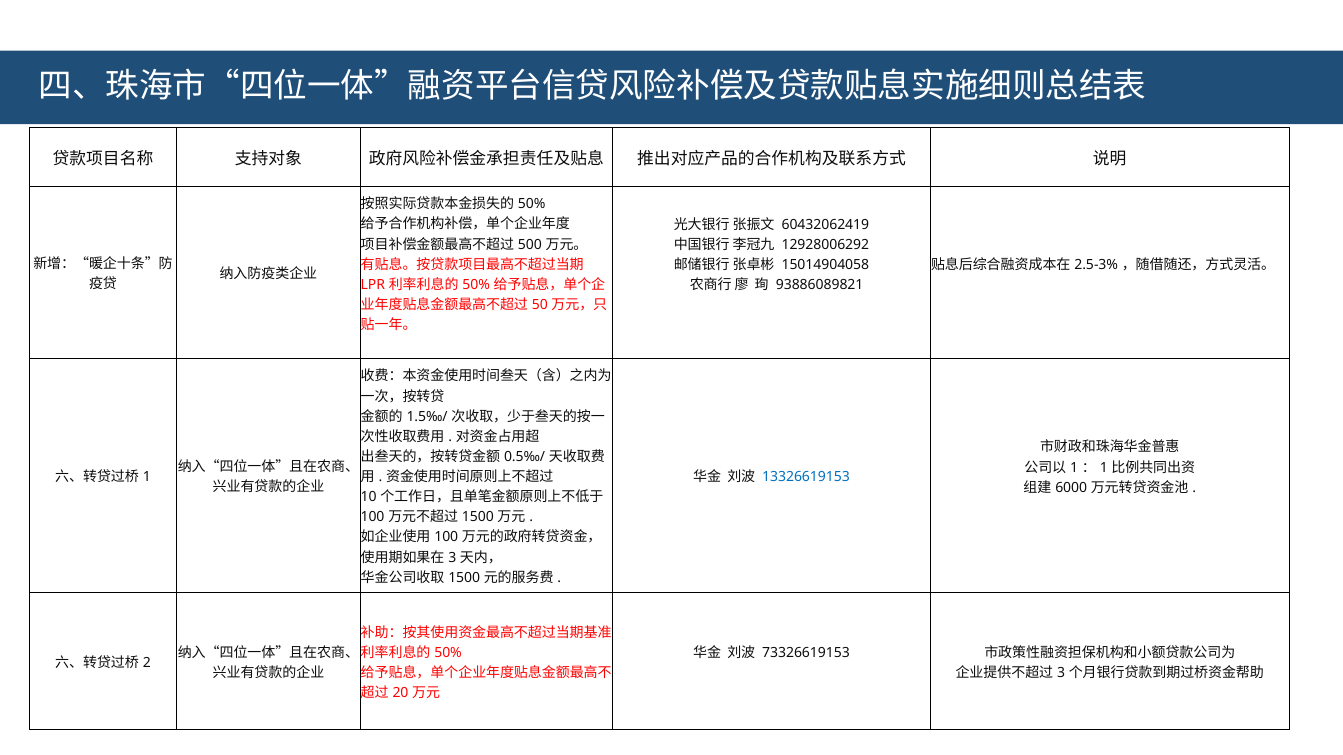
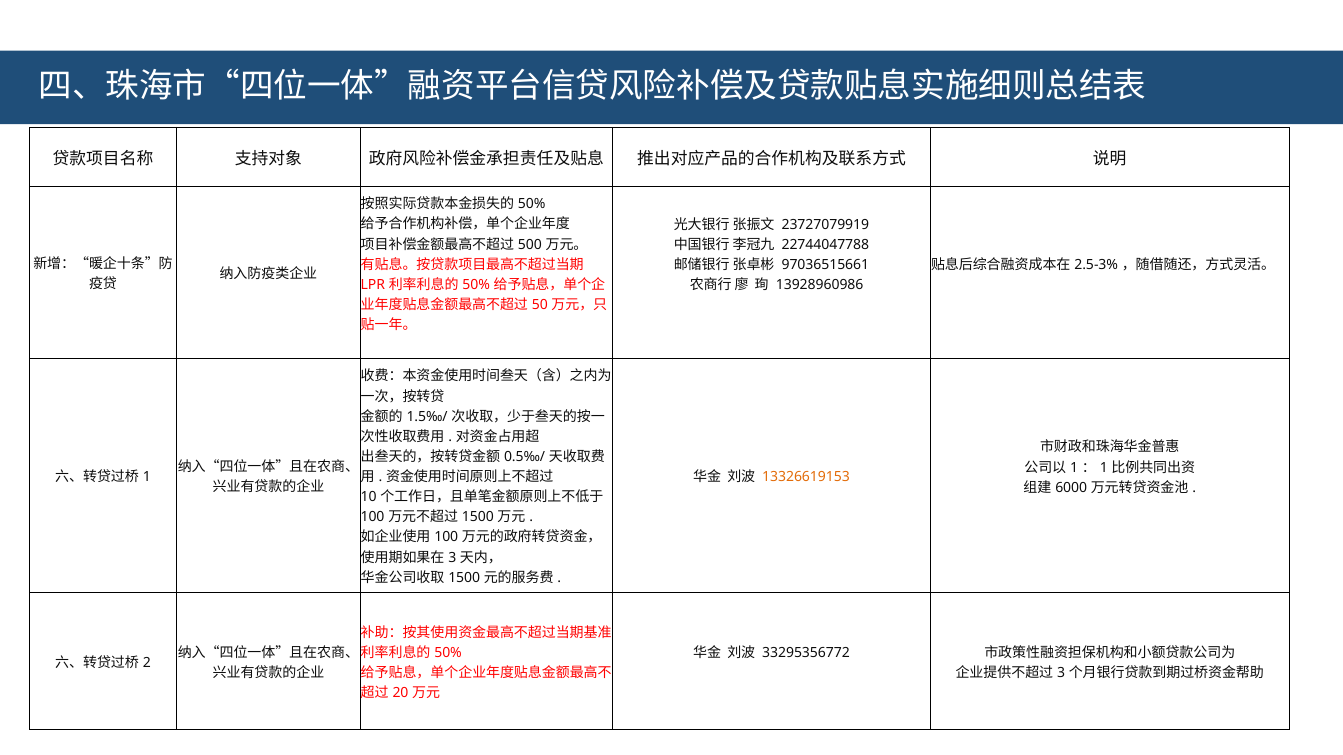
60432062419: 60432062419 -> 23727079919
12928006292: 12928006292 -> 22744047788
15014904058: 15014904058 -> 97036515661
93886089821: 93886089821 -> 13928960986
13326619153 colour: blue -> orange
73326619153: 73326619153 -> 33295356772
